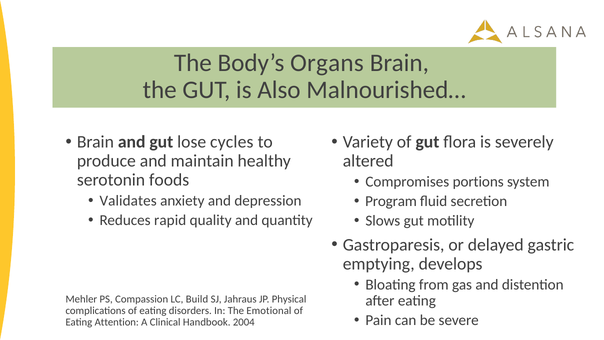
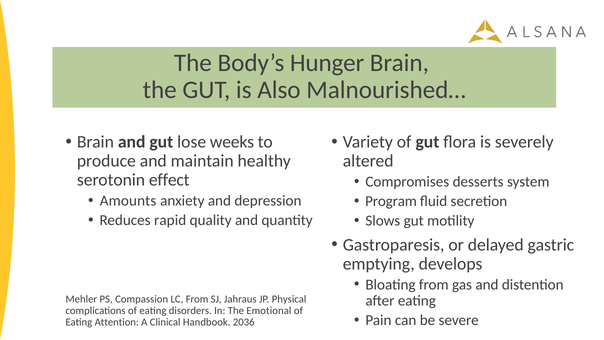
Organs: Organs -> Hunger
cycles: cycles -> weeks
foods: foods -> effect
portions: portions -> desserts
Validates: Validates -> Amounts
LC Build: Build -> From
2004: 2004 -> 2036
